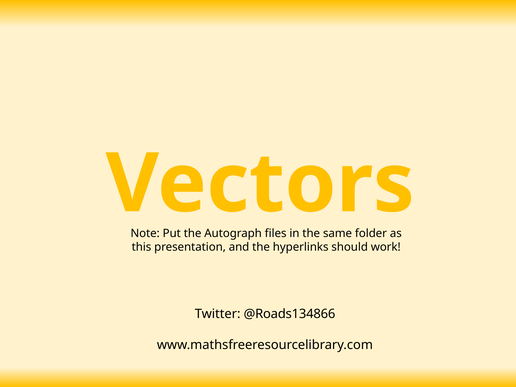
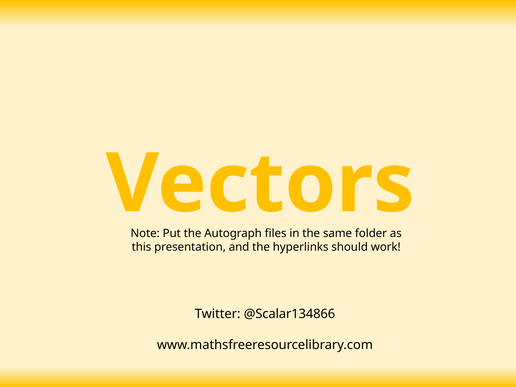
@Roads134866: @Roads134866 -> @Scalar134866
